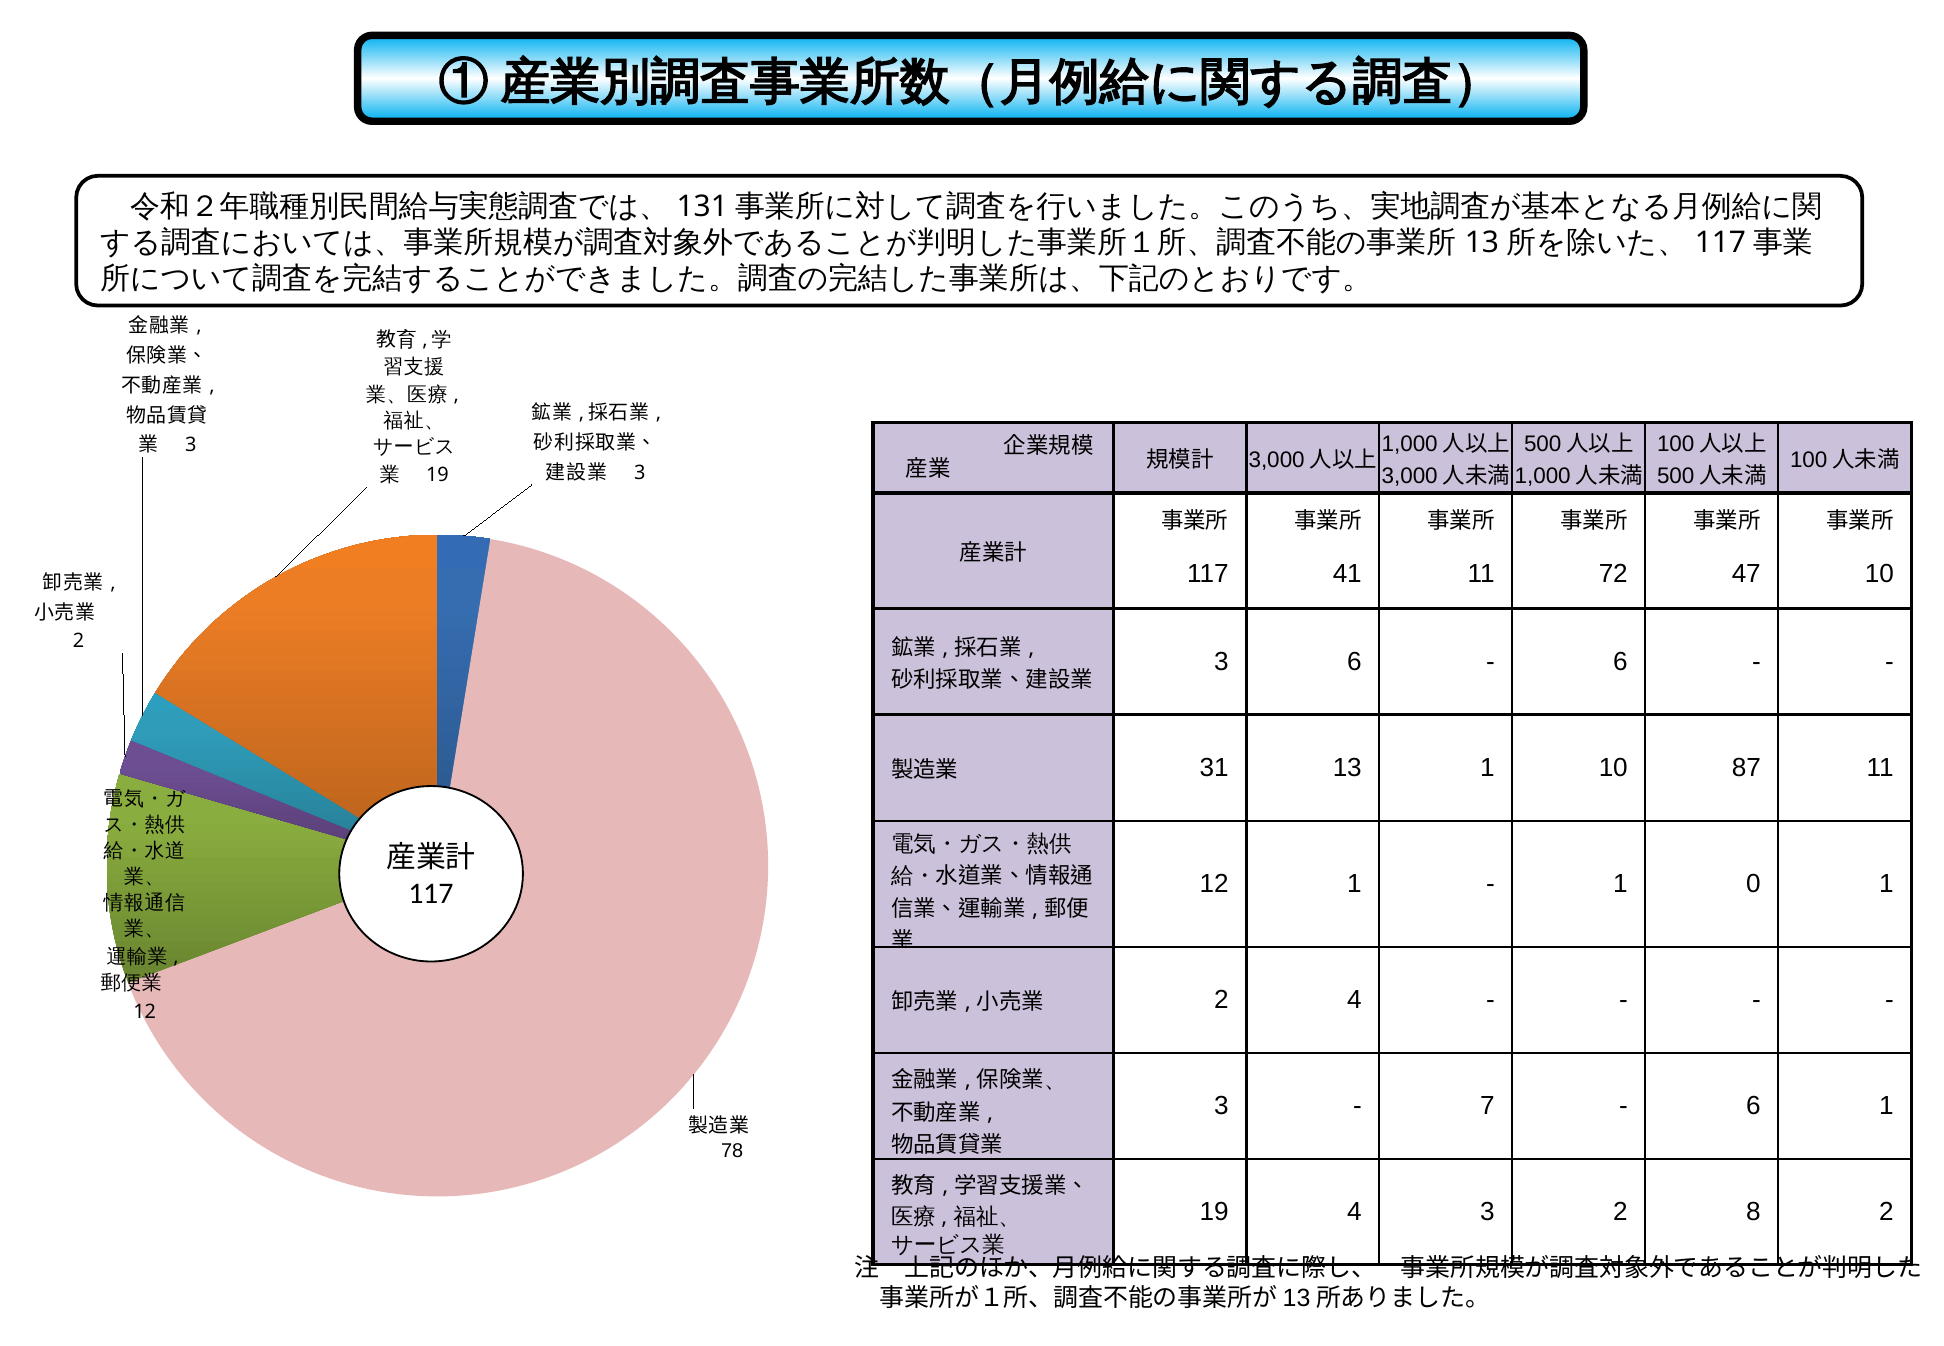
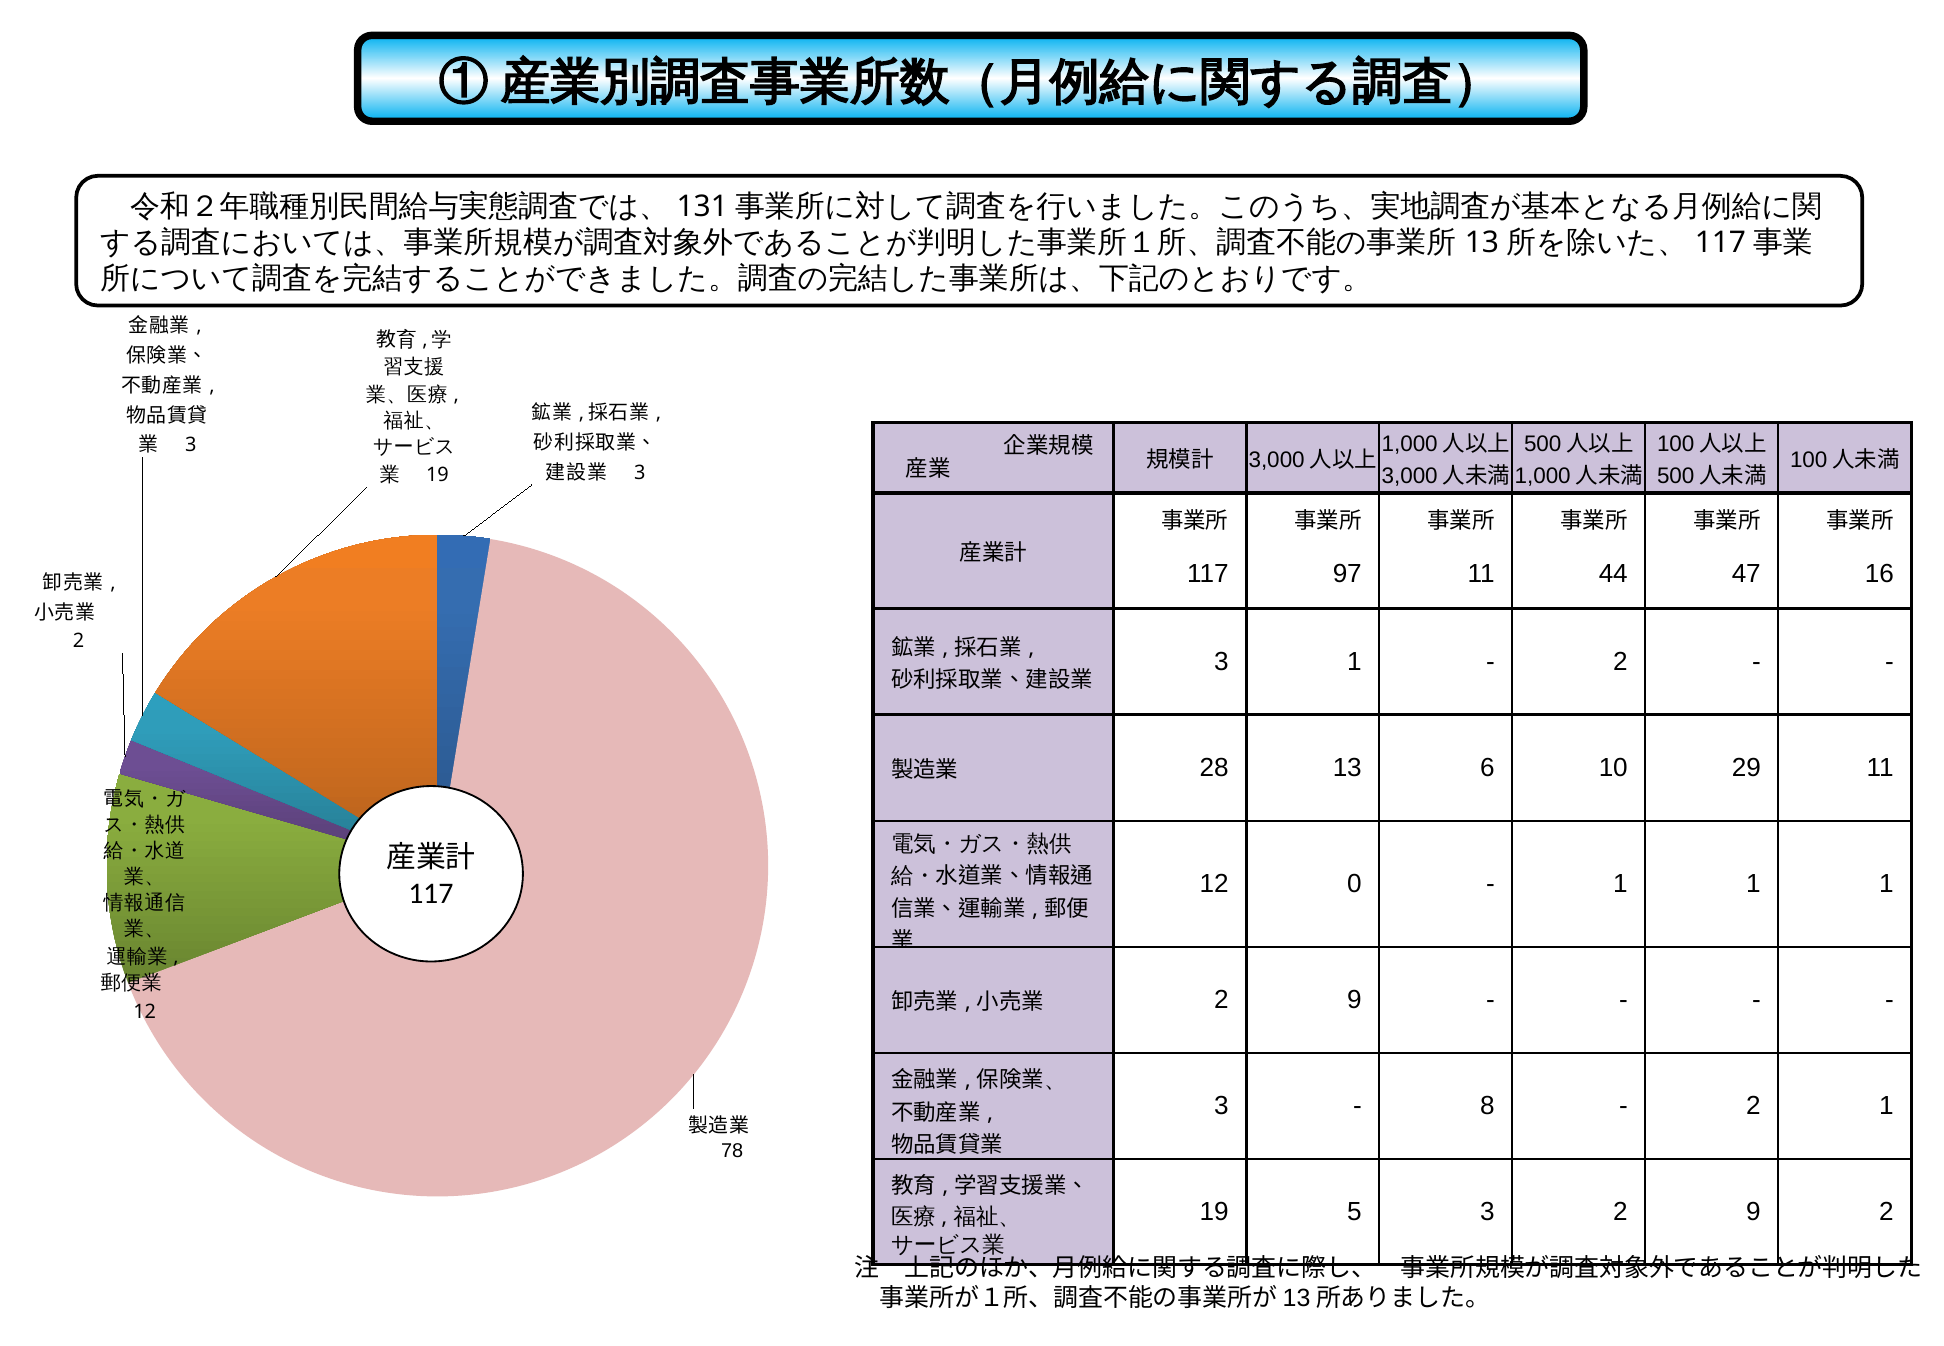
41: 41 -> 97
72: 72 -> 44
47 10: 10 -> 16
3 6: 6 -> 1
6 at (1620, 662): 6 -> 2
31: 31 -> 28
13 1: 1 -> 6
87: 87 -> 29
12 1: 1 -> 0
0 at (1753, 884): 0 -> 1
4 at (1354, 1000): 4 -> 9
7: 7 -> 8
6 at (1753, 1106): 6 -> 2
19 4: 4 -> 5
3 2 8: 8 -> 9
